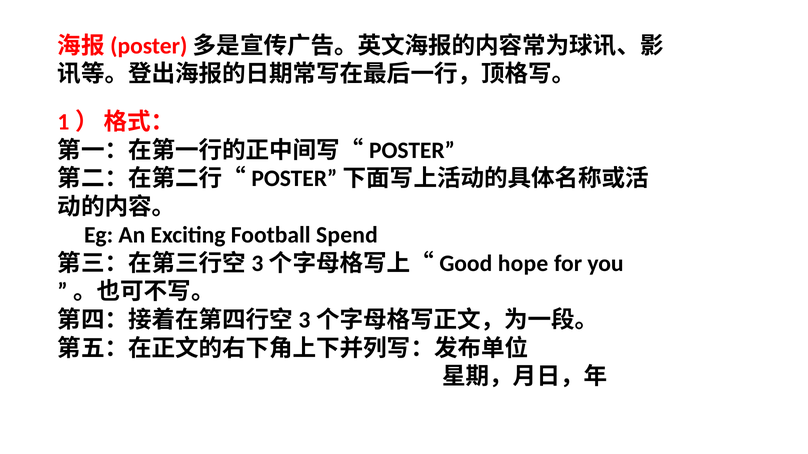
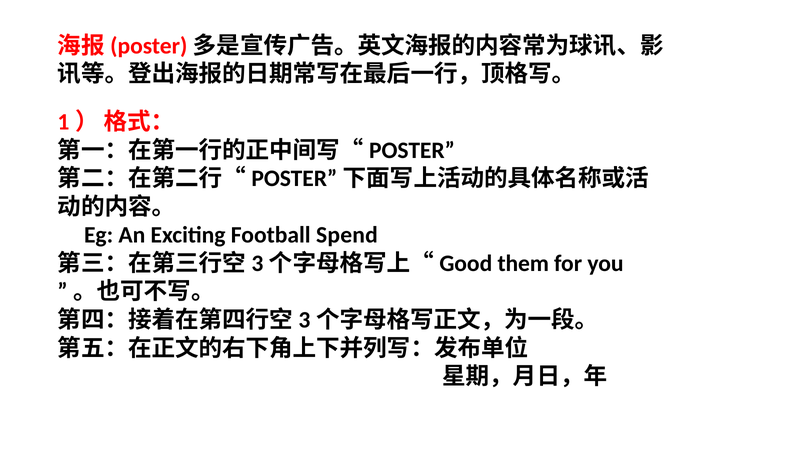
hope: hope -> them
